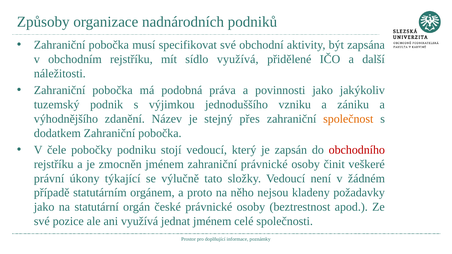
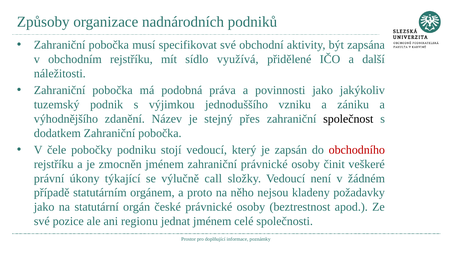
společnost colour: orange -> black
tato: tato -> call
ani využívá: využívá -> regionu
